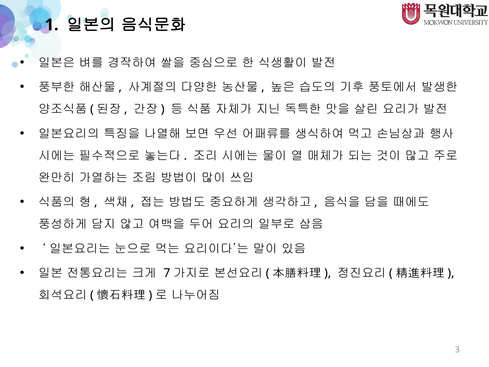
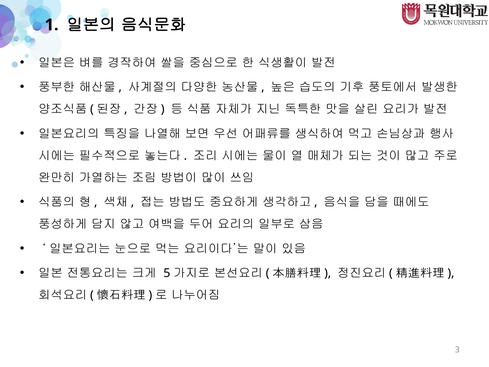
7: 7 -> 5
